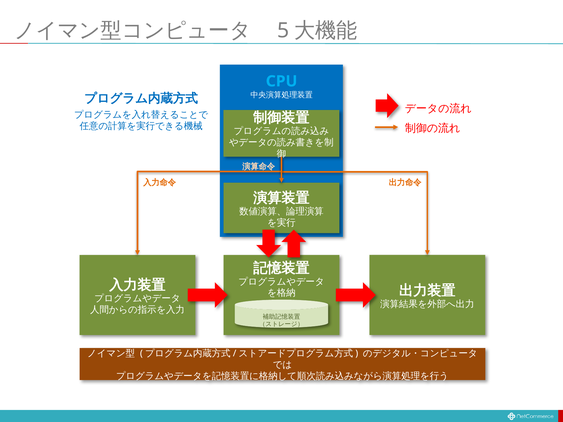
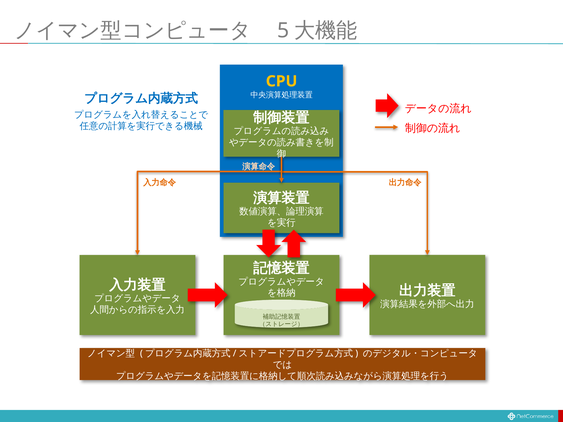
CPU colour: light blue -> yellow
